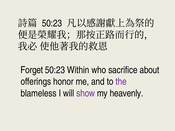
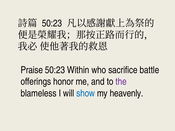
Forget: Forget -> Praise
about: about -> battle
show colour: purple -> blue
